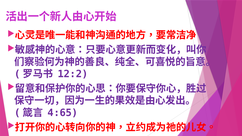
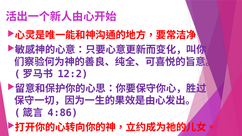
4:65: 4:65 -> 4:86
